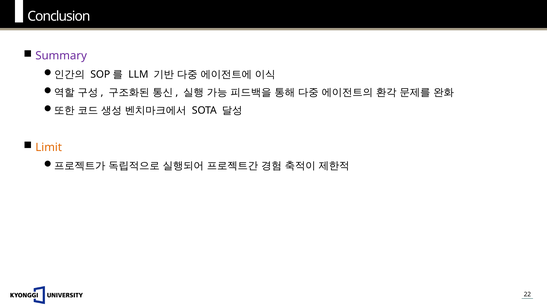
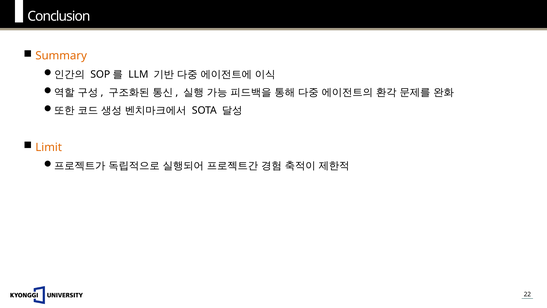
Summary colour: purple -> orange
